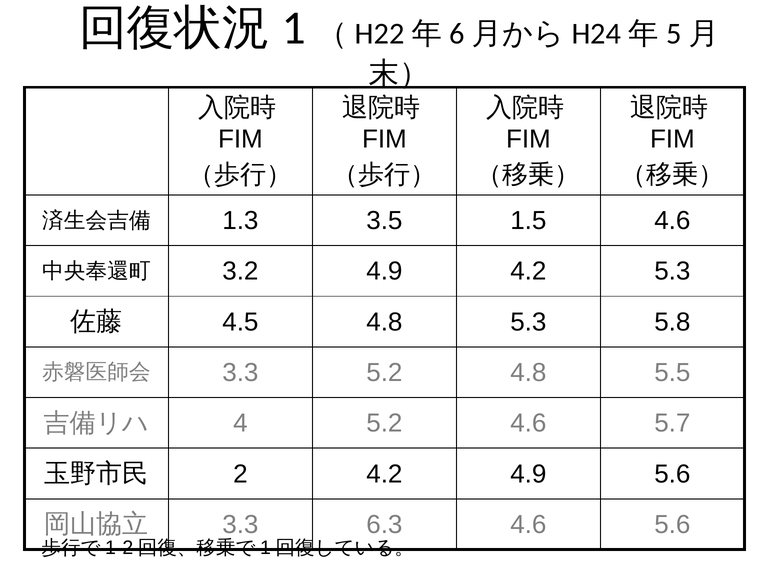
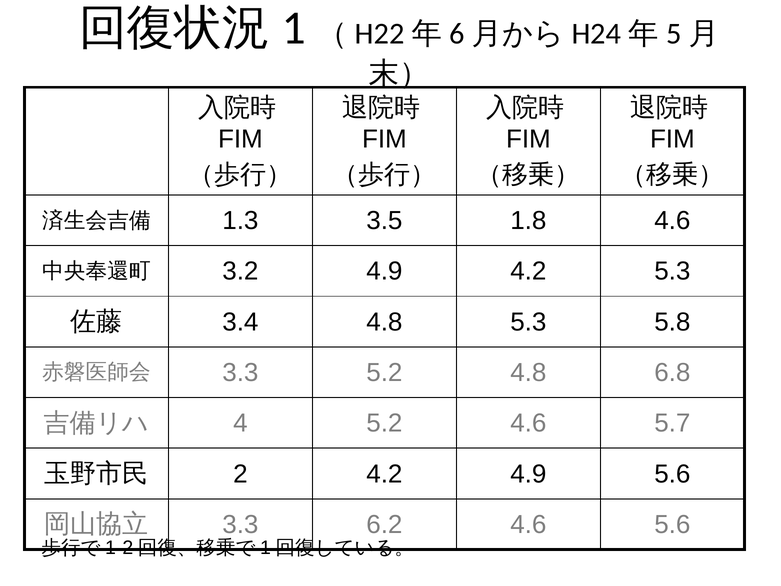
1.5: 1.5 -> 1.8
4.5: 4.5 -> 3.4
5.5: 5.5 -> 6.8
6.3: 6.3 -> 6.2
